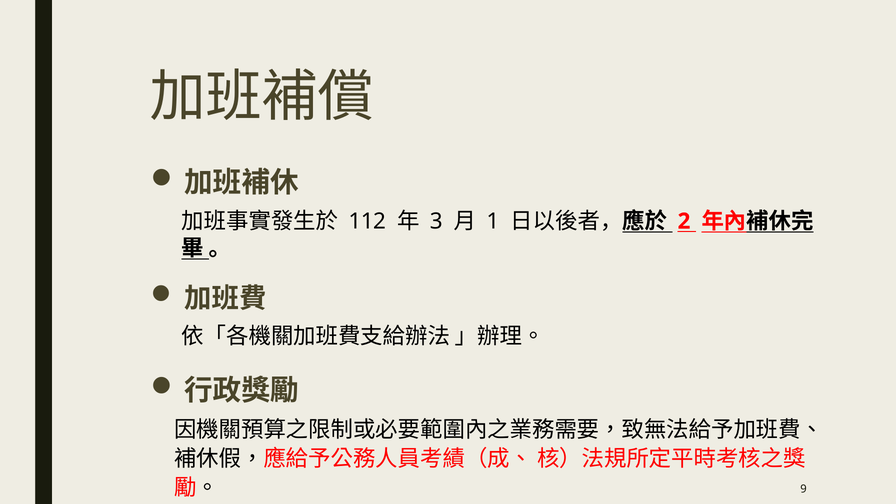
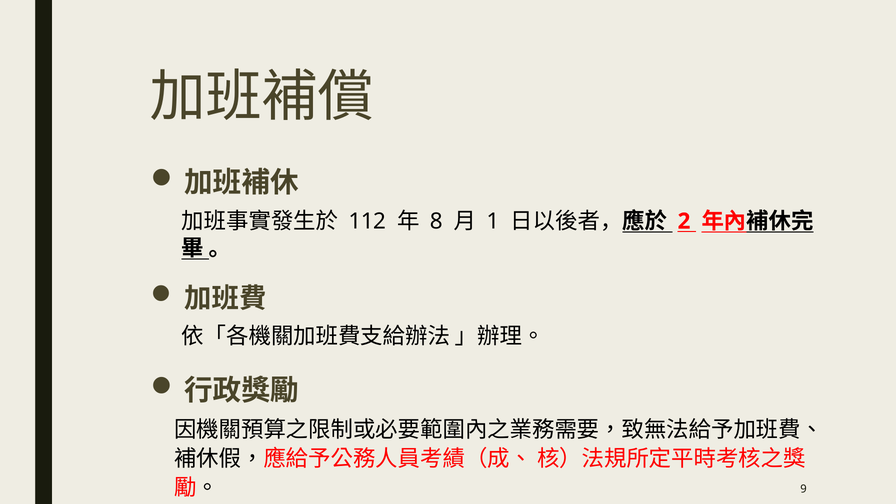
3: 3 -> 8
